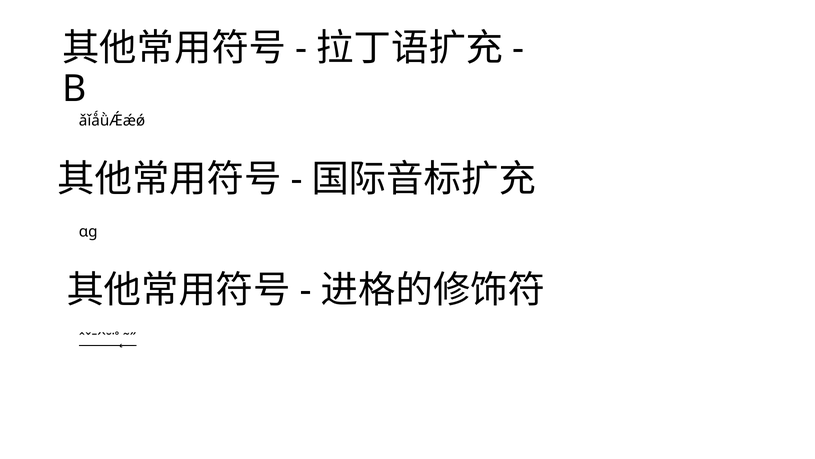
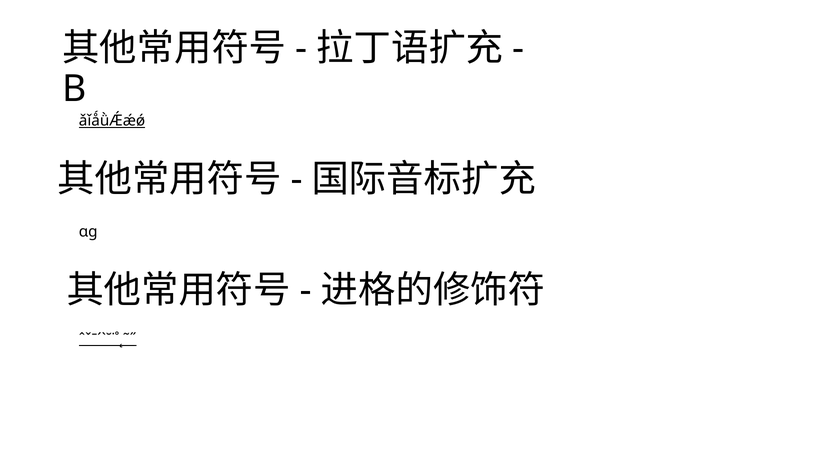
ǎǐǻǜǼǽǿ underline: none -> present
